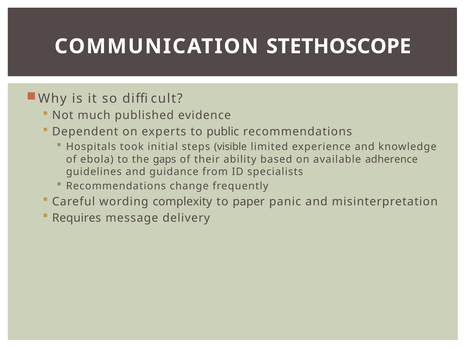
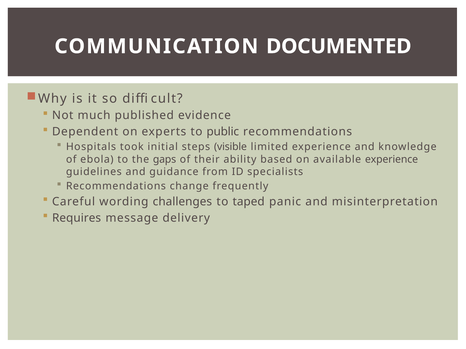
STETHOSCOPE: STETHOSCOPE -> DOCUMENTED
available adherence: adherence -> experience
complexity: complexity -> challenges
paper: paper -> taped
